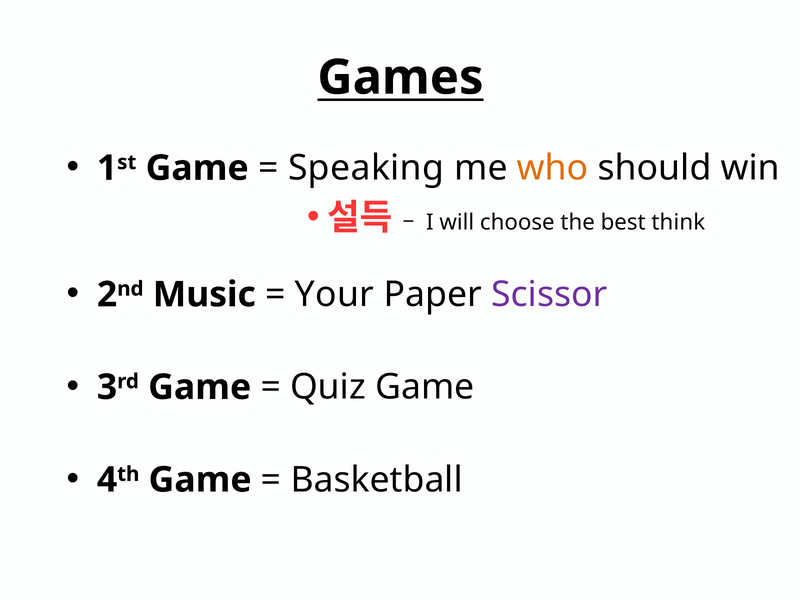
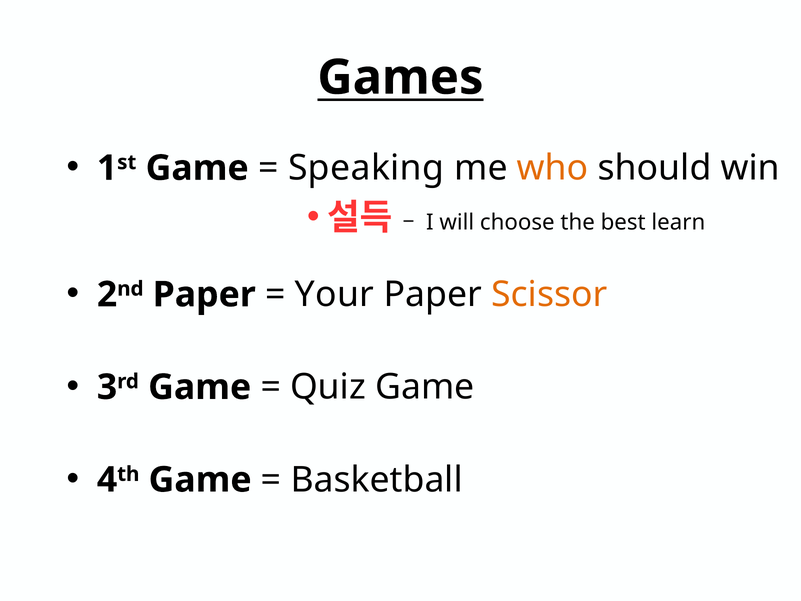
think: think -> learn
Music at (204, 294): Music -> Paper
Scissor colour: purple -> orange
